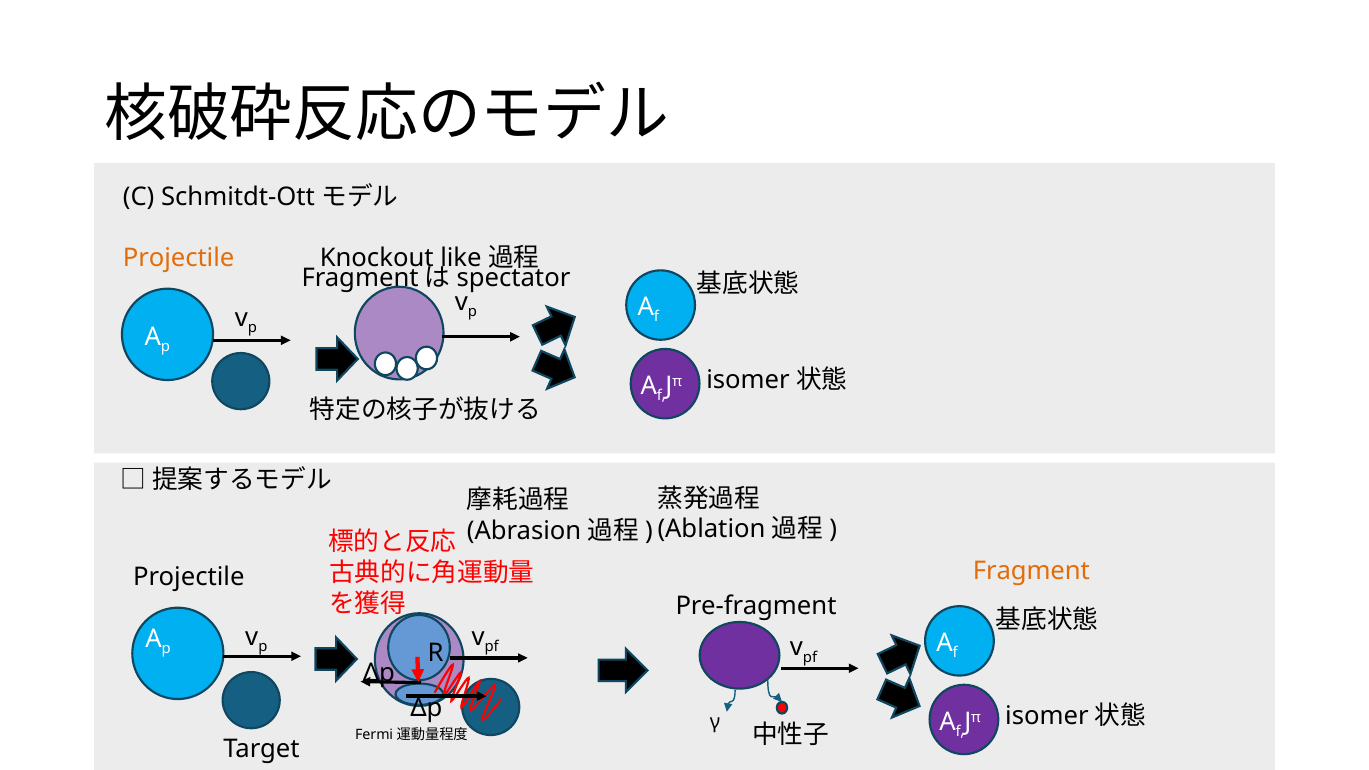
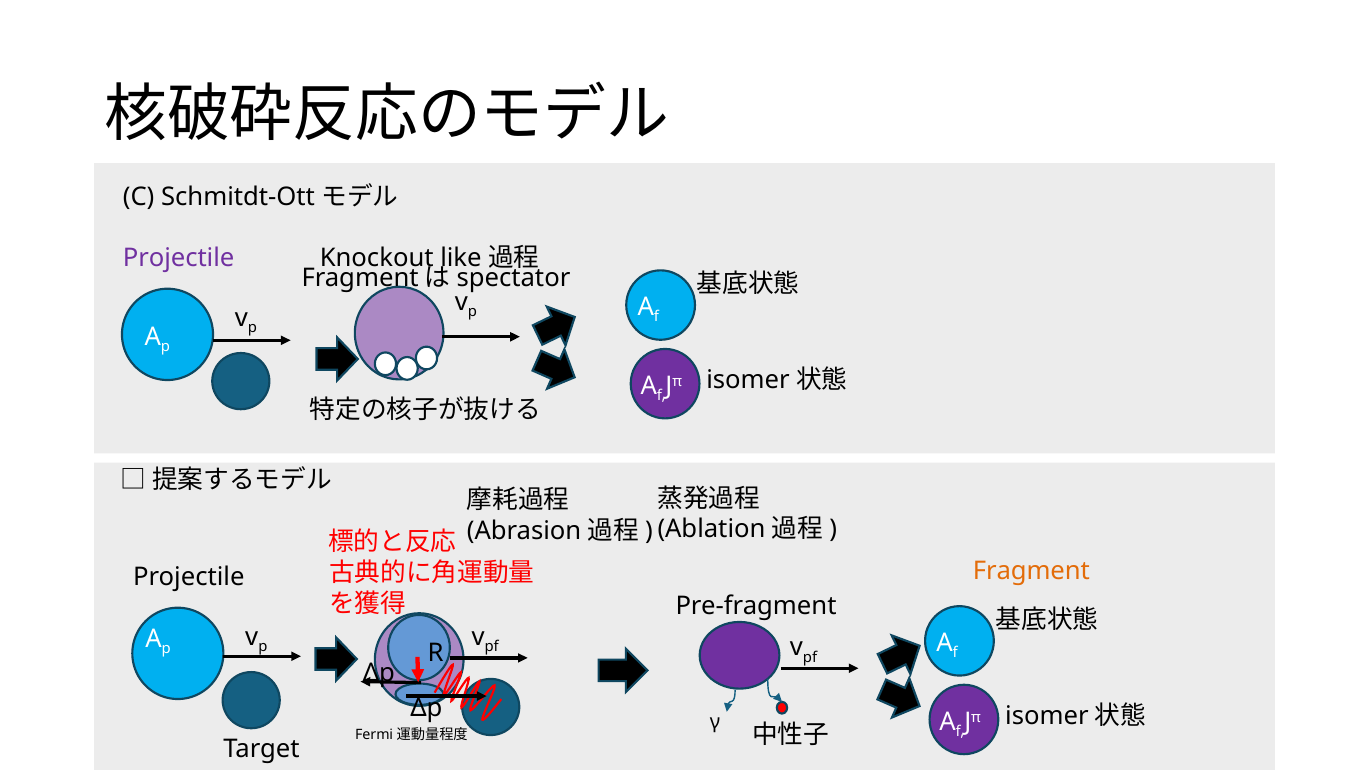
Projectile at (179, 258) colour: orange -> purple
